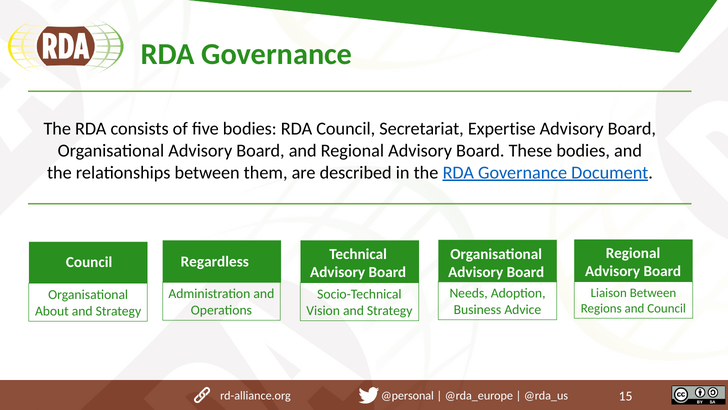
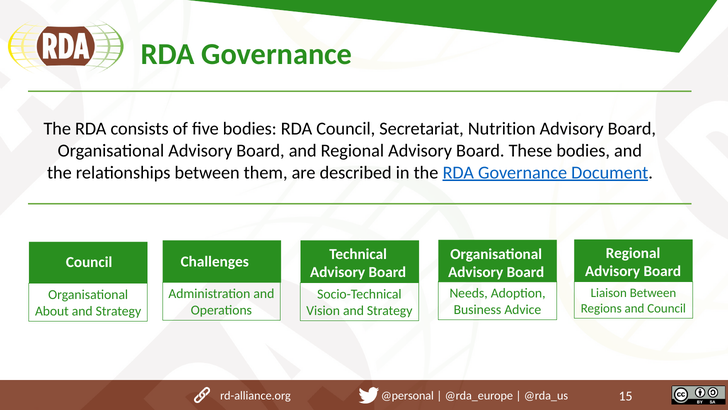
Expertise: Expertise -> Nutrition
Regardless: Regardless -> Challenges
